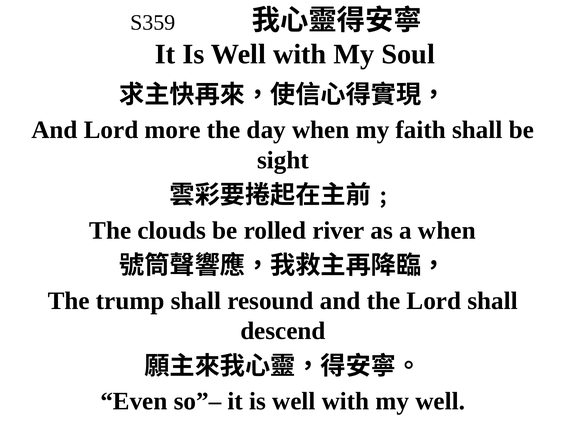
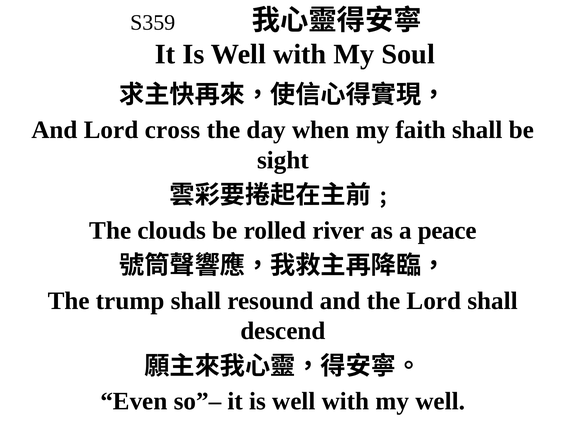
more: more -> cross
a when: when -> peace
